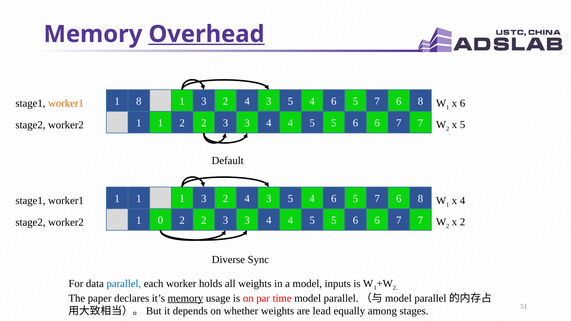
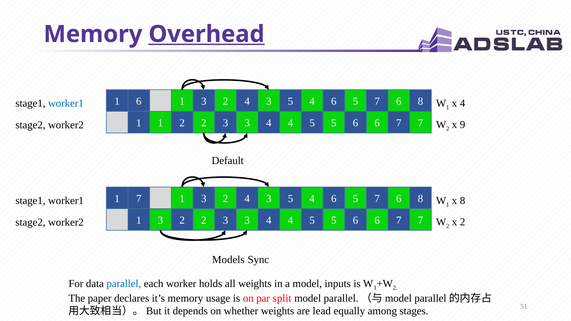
1 8: 8 -> 6
worker1 at (66, 103) colour: orange -> blue
x 6: 6 -> 4
x 5: 5 -> 9
1 at (139, 199): 1 -> 7
x 4: 4 -> 8
1 0: 0 -> 3
Diverse: Diverse -> Models
memory at (185, 298) underline: present -> none
time: time -> split
